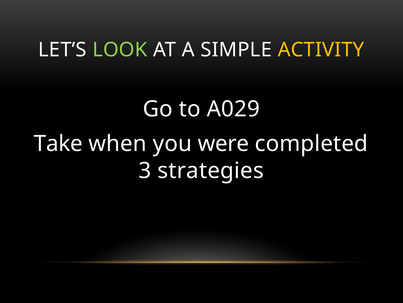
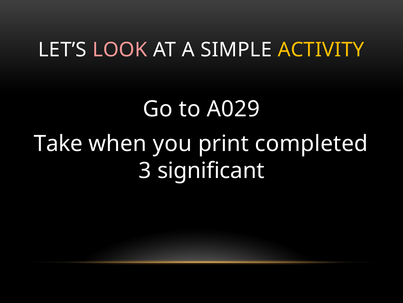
LOOK colour: light green -> pink
were: were -> print
strategies: strategies -> significant
